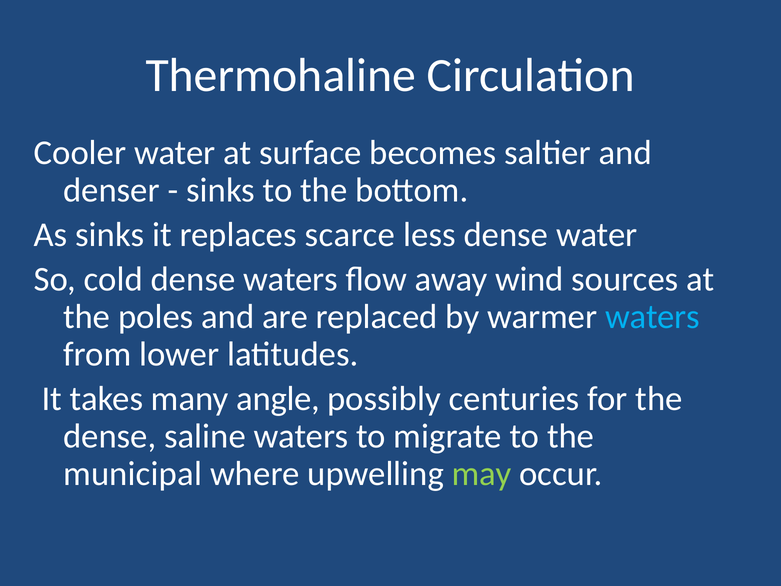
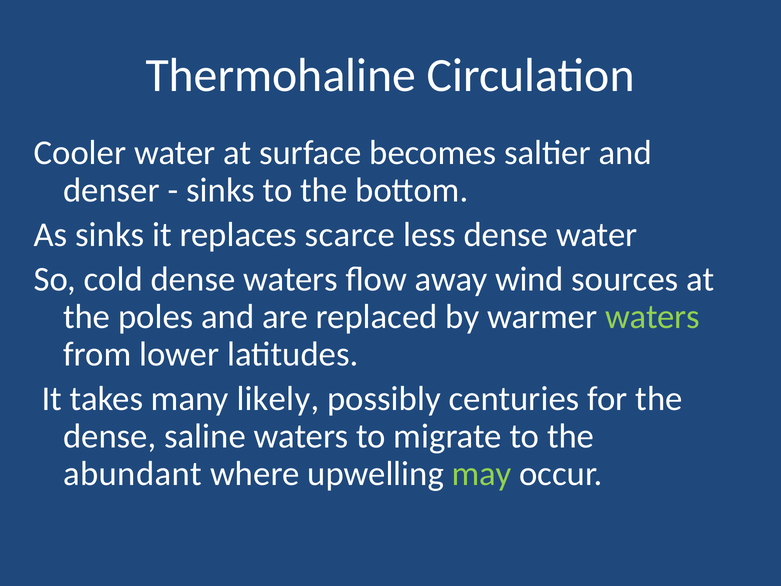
waters at (653, 317) colour: light blue -> light green
angle: angle -> likely
municipal: municipal -> abundant
